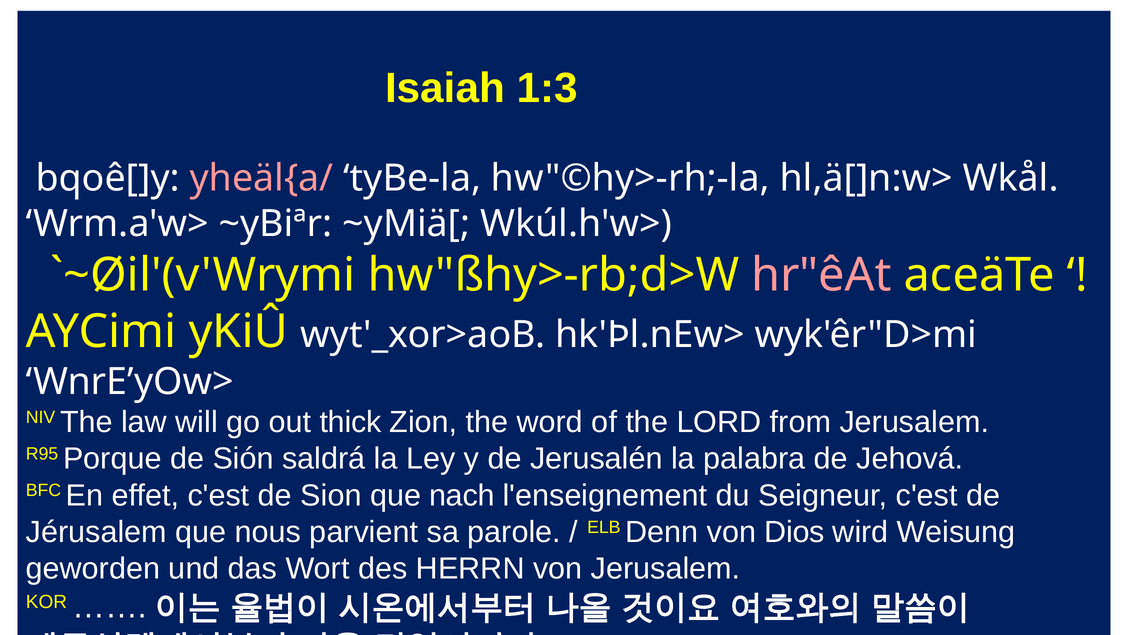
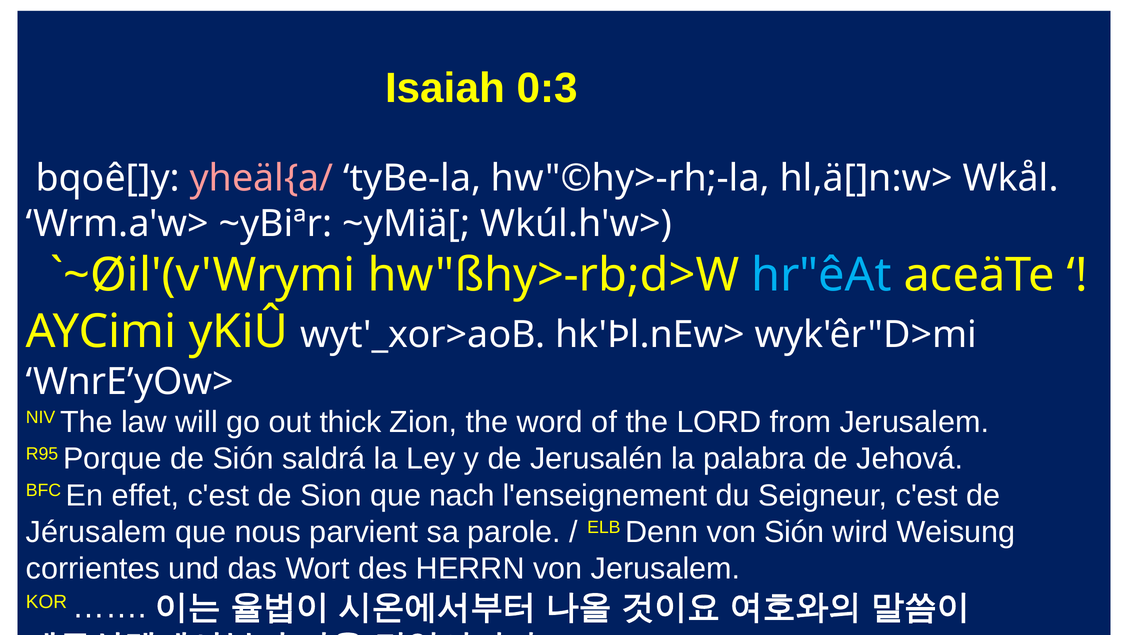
1:3: 1:3 -> 0:3
hr"êAt colour: pink -> light blue
von Dios: Dios -> Sión
geworden: geworden -> corrientes
